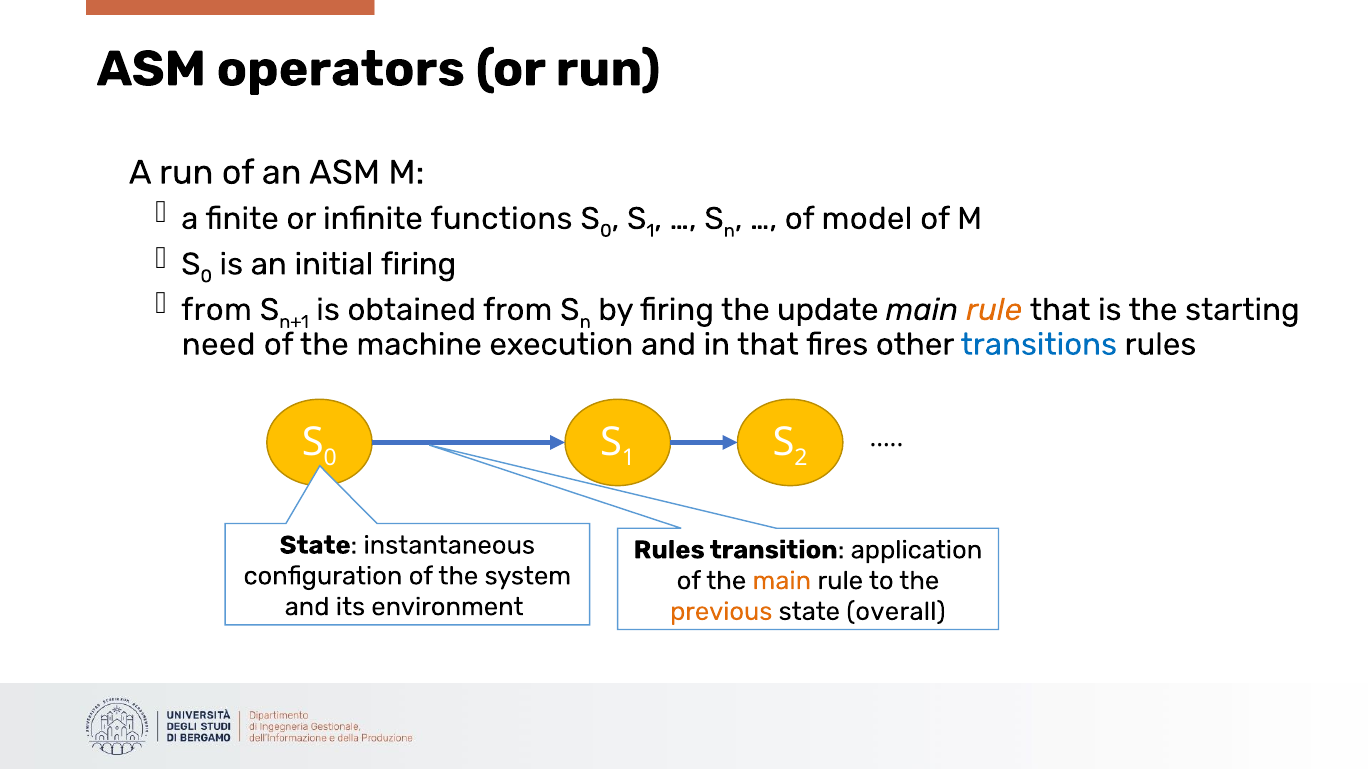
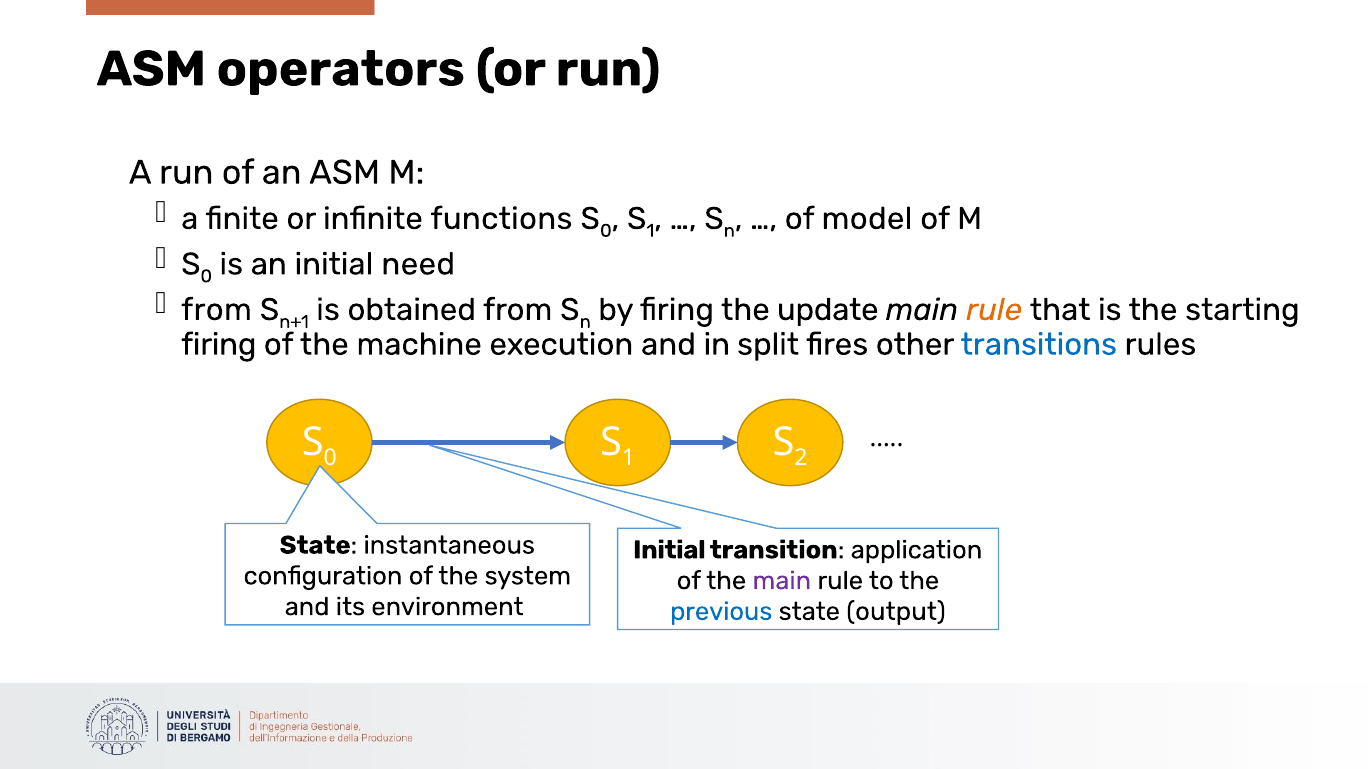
initial firing: firing -> need
need at (219, 345): need -> firing
in that: that -> split
Rules at (669, 550): Rules -> Initial
main at (782, 581) colour: orange -> purple
previous colour: orange -> blue
overall: overall -> output
